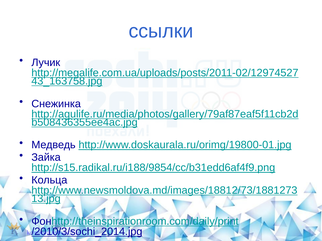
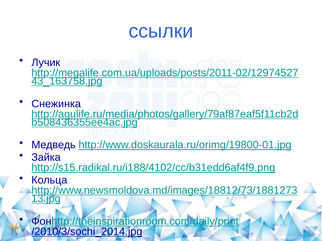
http://s15.radikal.ru/i188/9854/cc/b31edd6af4f9.png: http://s15.radikal.ru/i188/9854/cc/b31edd6af4f9.png -> http://s15.radikal.ru/i188/4102/cc/b31edd6af4f9.png
